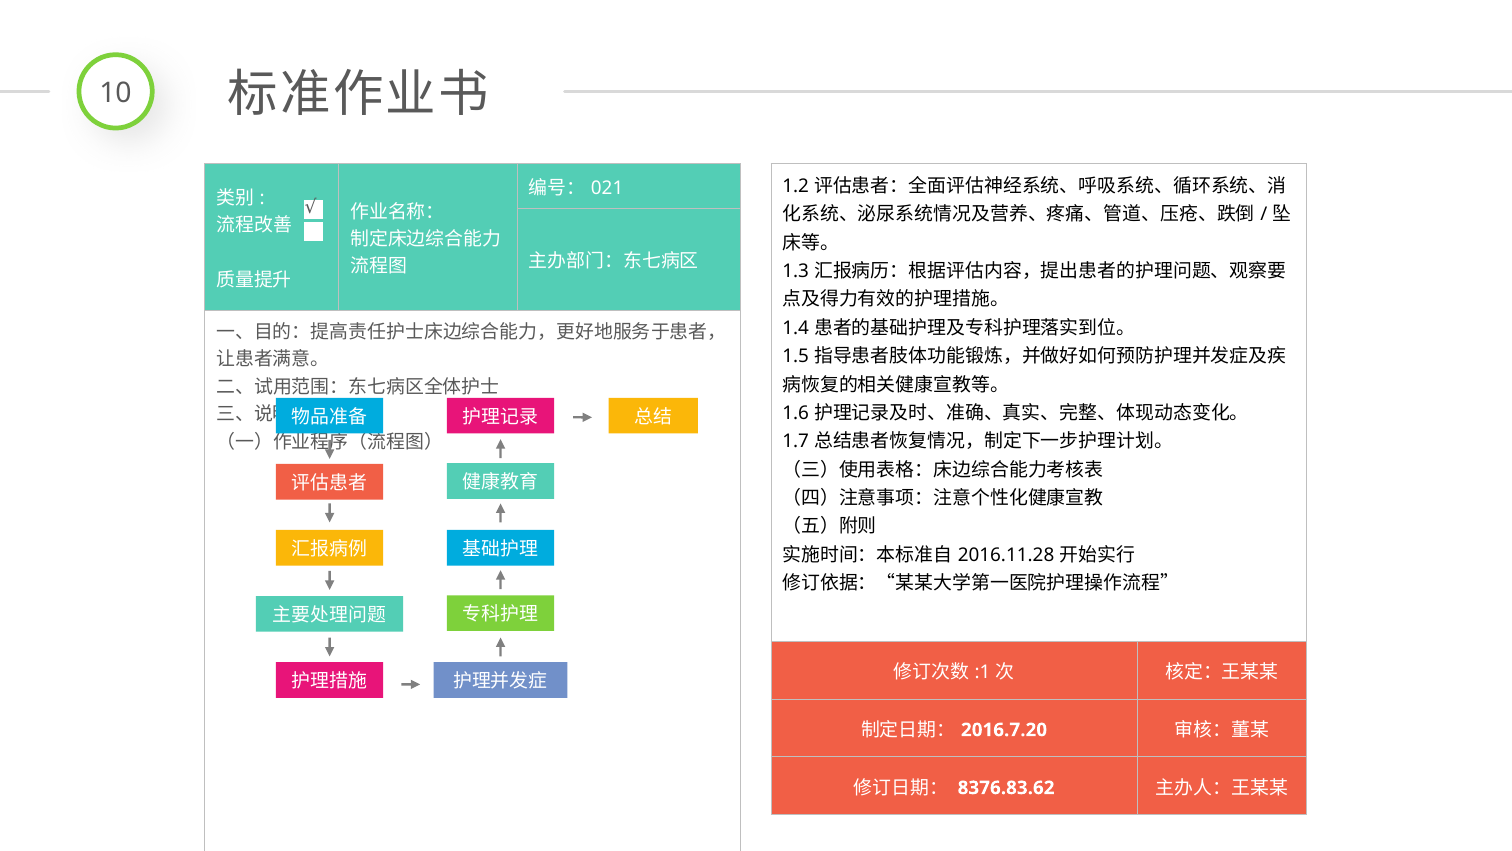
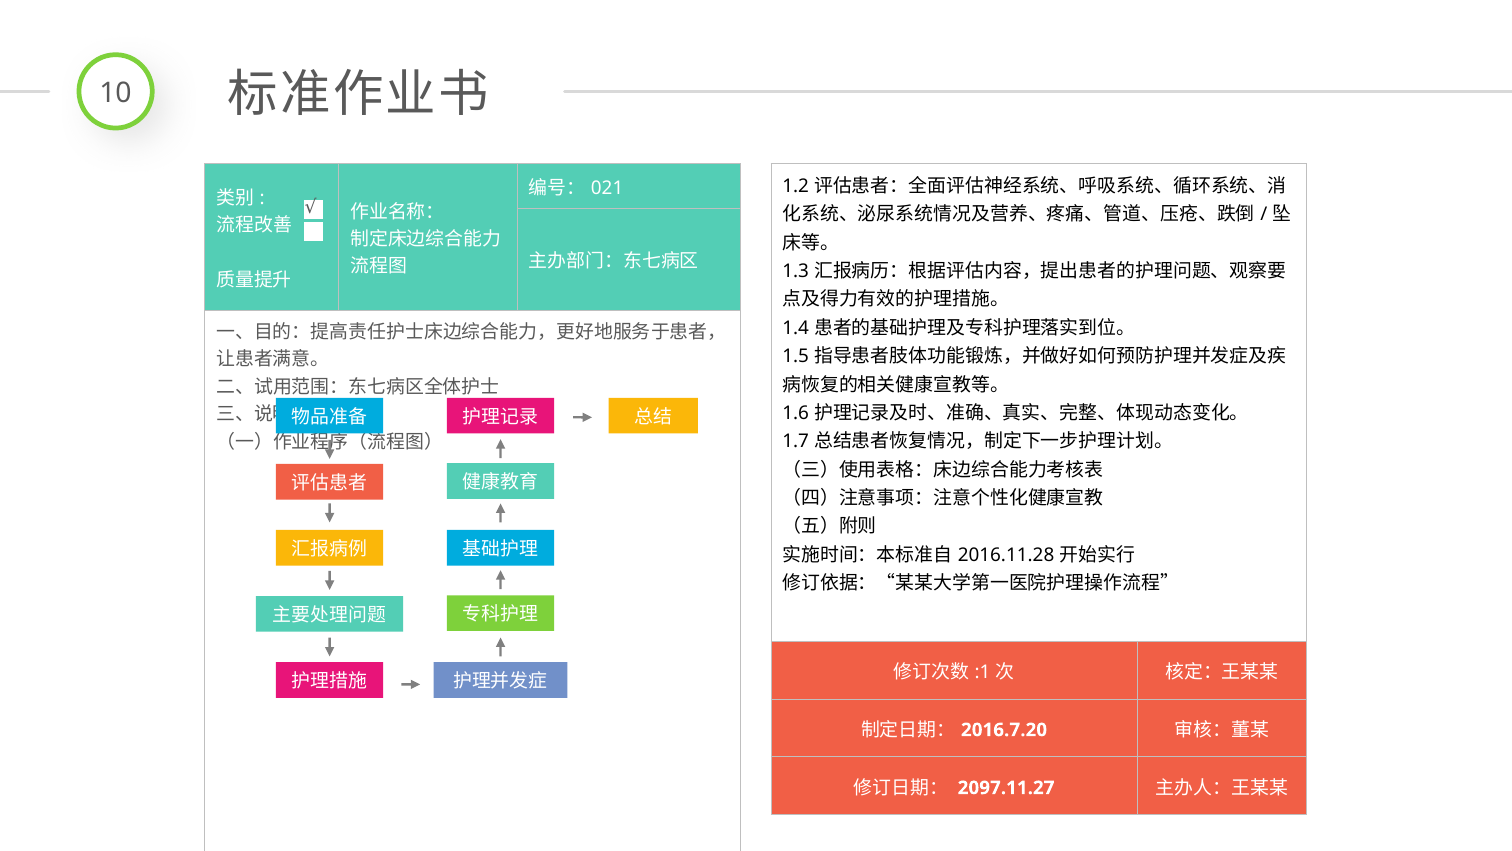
8376.83.62: 8376.83.62 -> 2097.11.27
